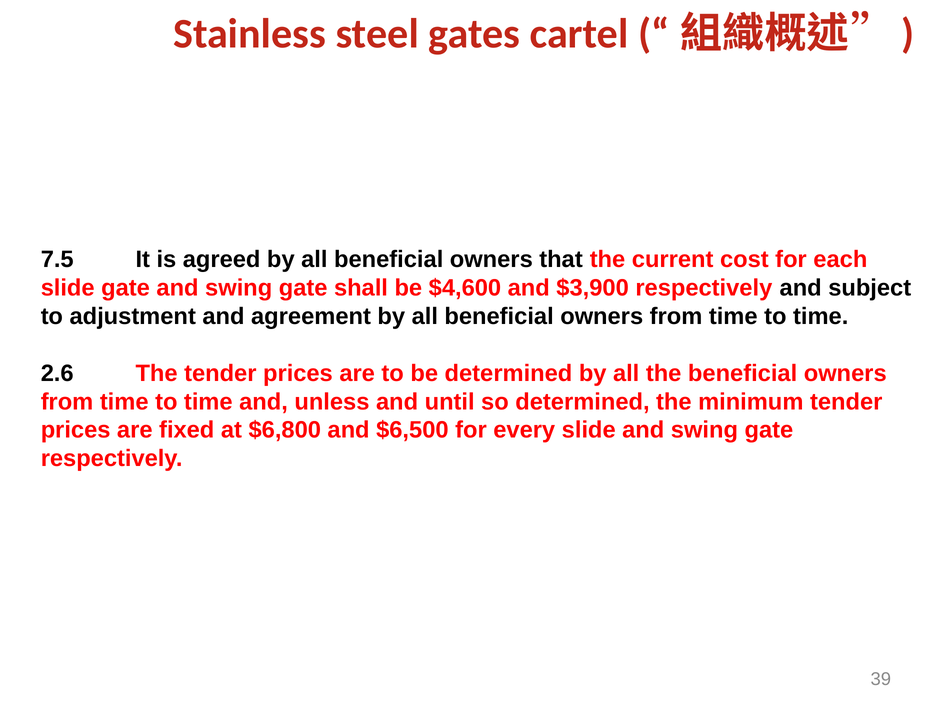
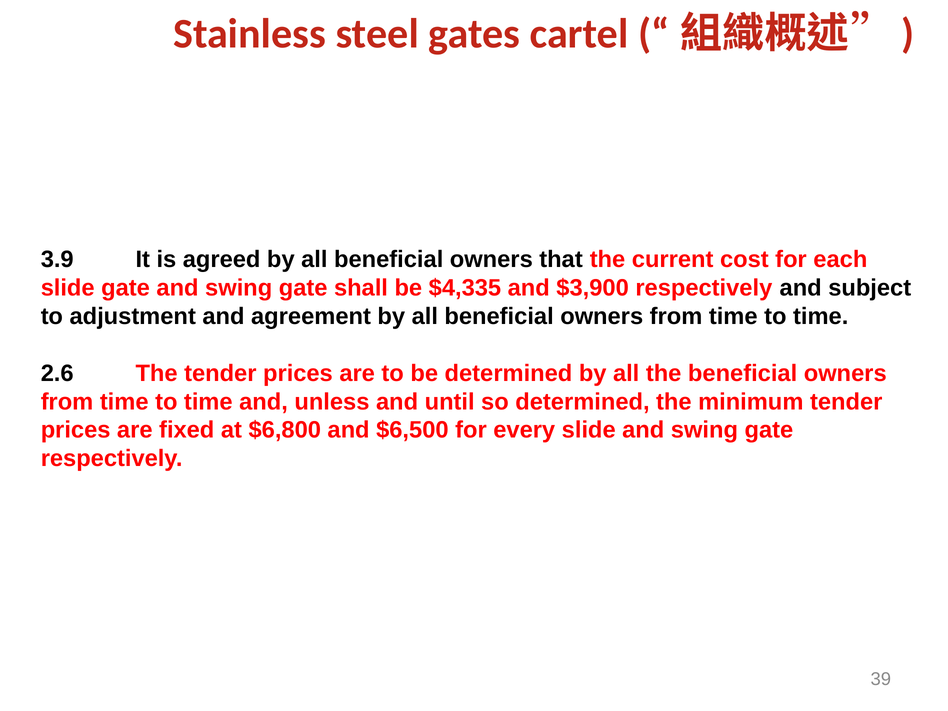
7.5: 7.5 -> 3.9
$4,600: $4,600 -> $4,335
